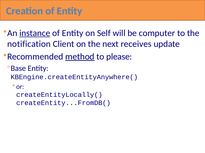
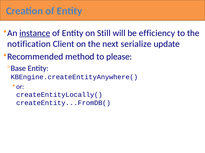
Self: Self -> Still
computer: computer -> efficiency
receives: receives -> serialize
method underline: present -> none
